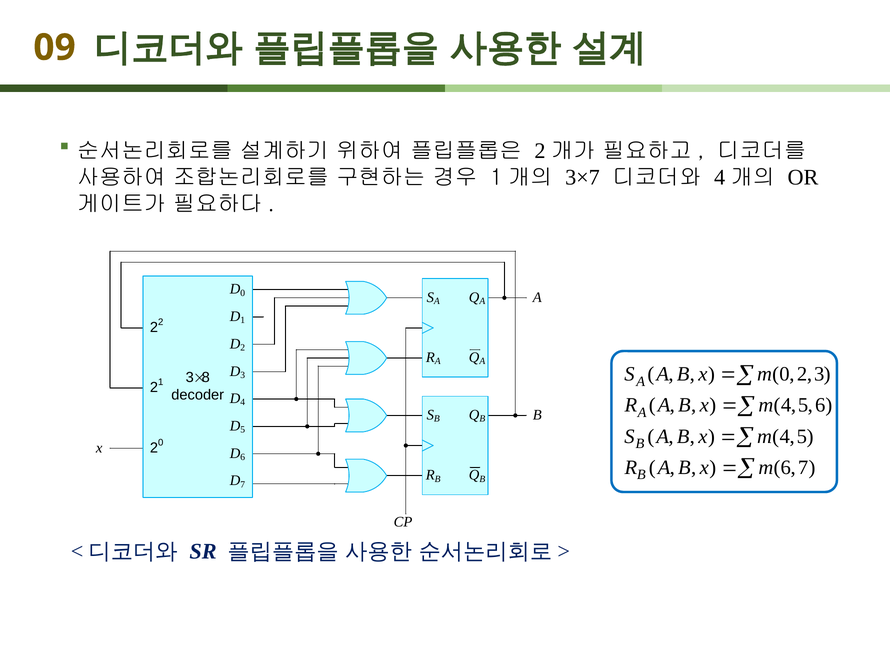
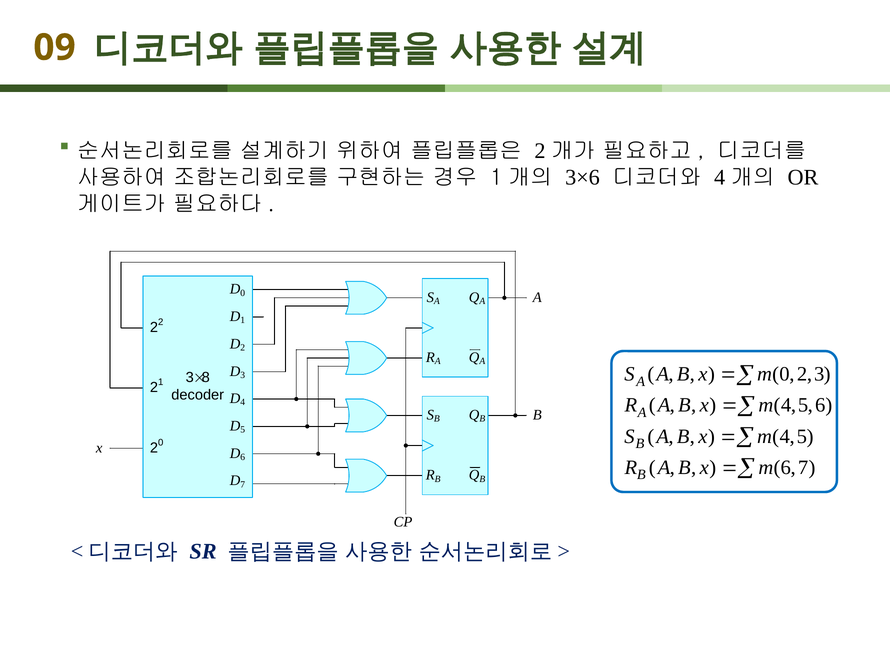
3×7: 3×7 -> 3×6
